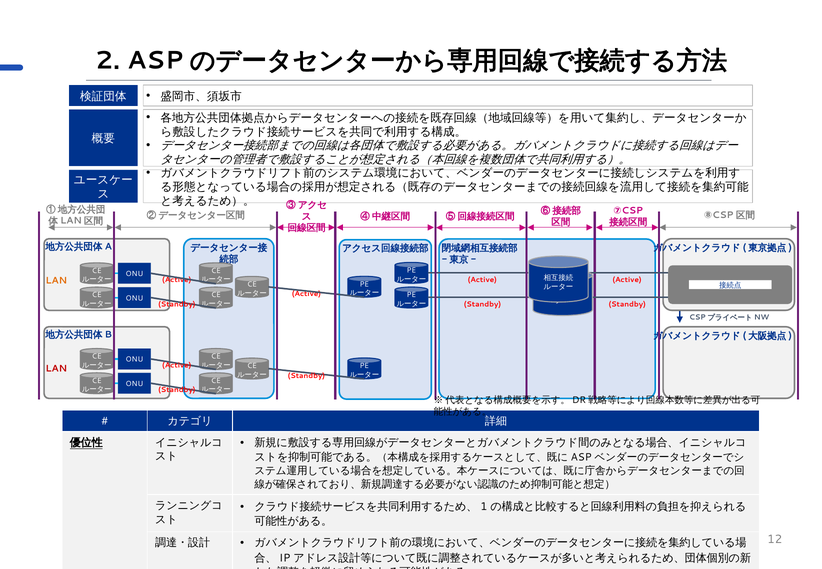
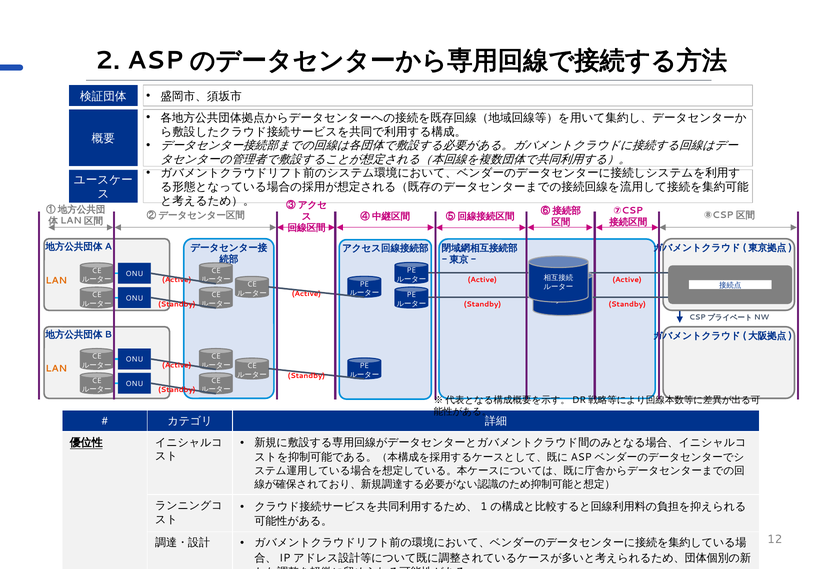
LAN at (56, 369) colour: red -> orange
